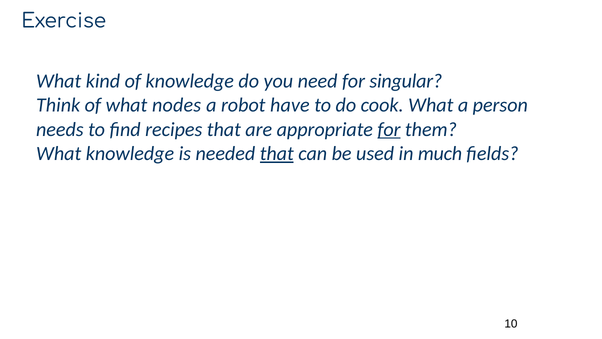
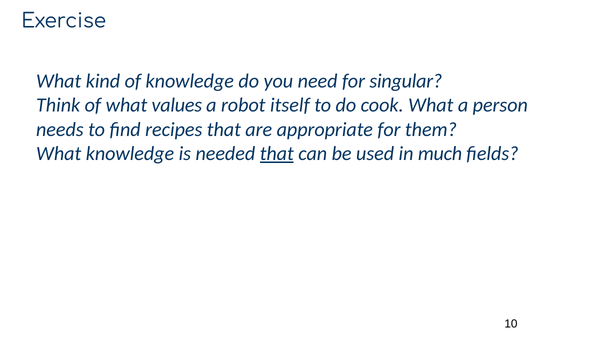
nodes: nodes -> values
have: have -> itself
for at (389, 129) underline: present -> none
